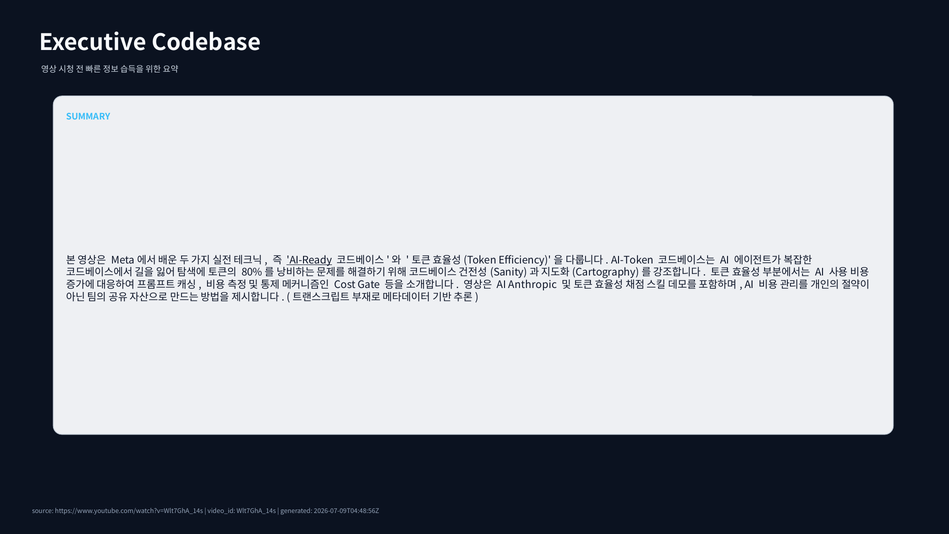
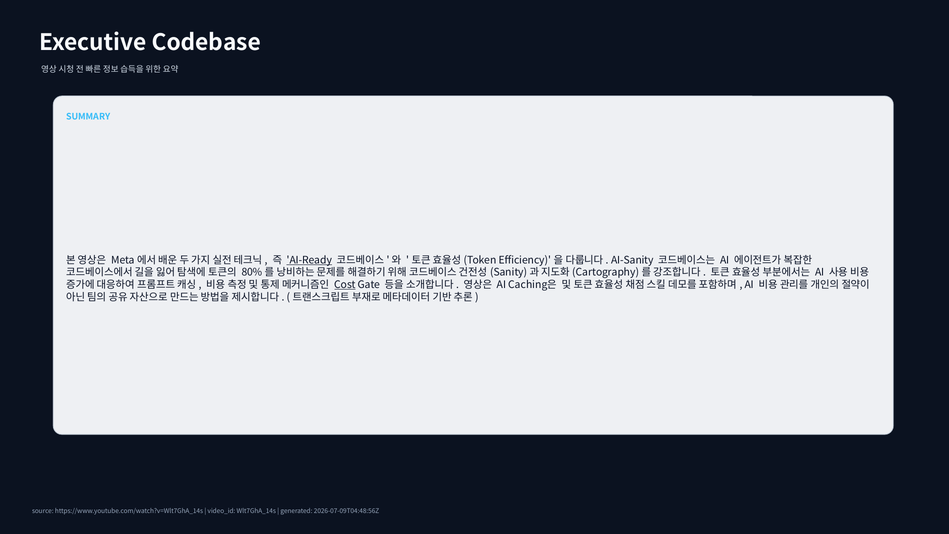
AI-Token: AI-Token -> AI-Sanity
Cost underline: none -> present
Anthropic: Anthropic -> Caching은
